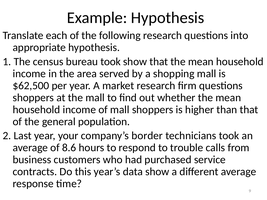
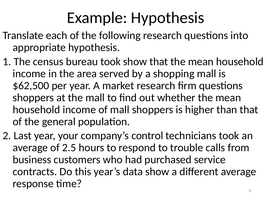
border: border -> control
8.6: 8.6 -> 2.5
